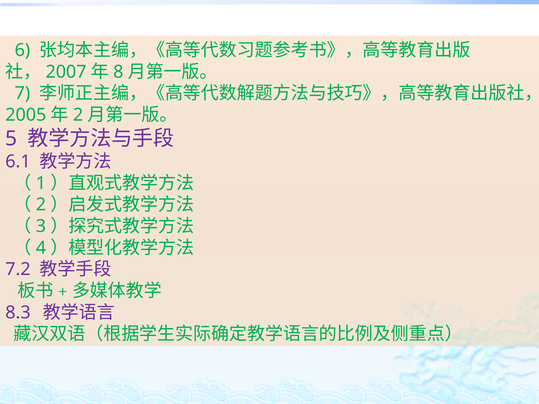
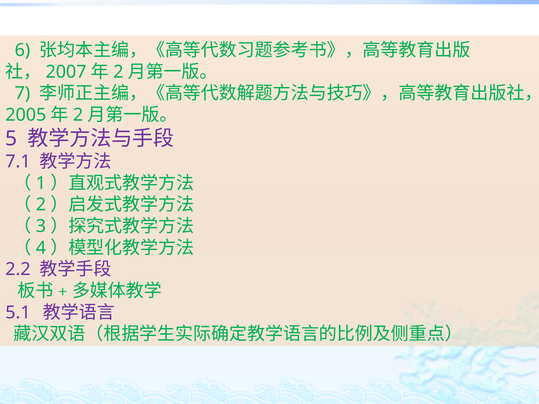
8 at (118, 72): 8 -> 2
6.1: 6.1 -> 7.1
7.2: 7.2 -> 2.2
8.3: 8.3 -> 5.1
